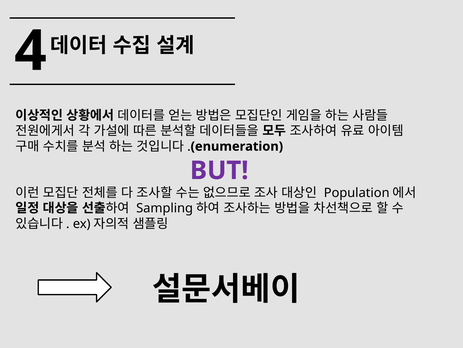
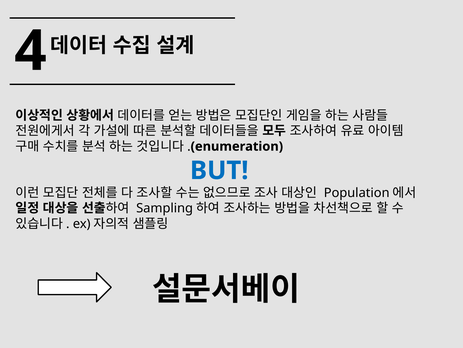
BUT colour: purple -> blue
